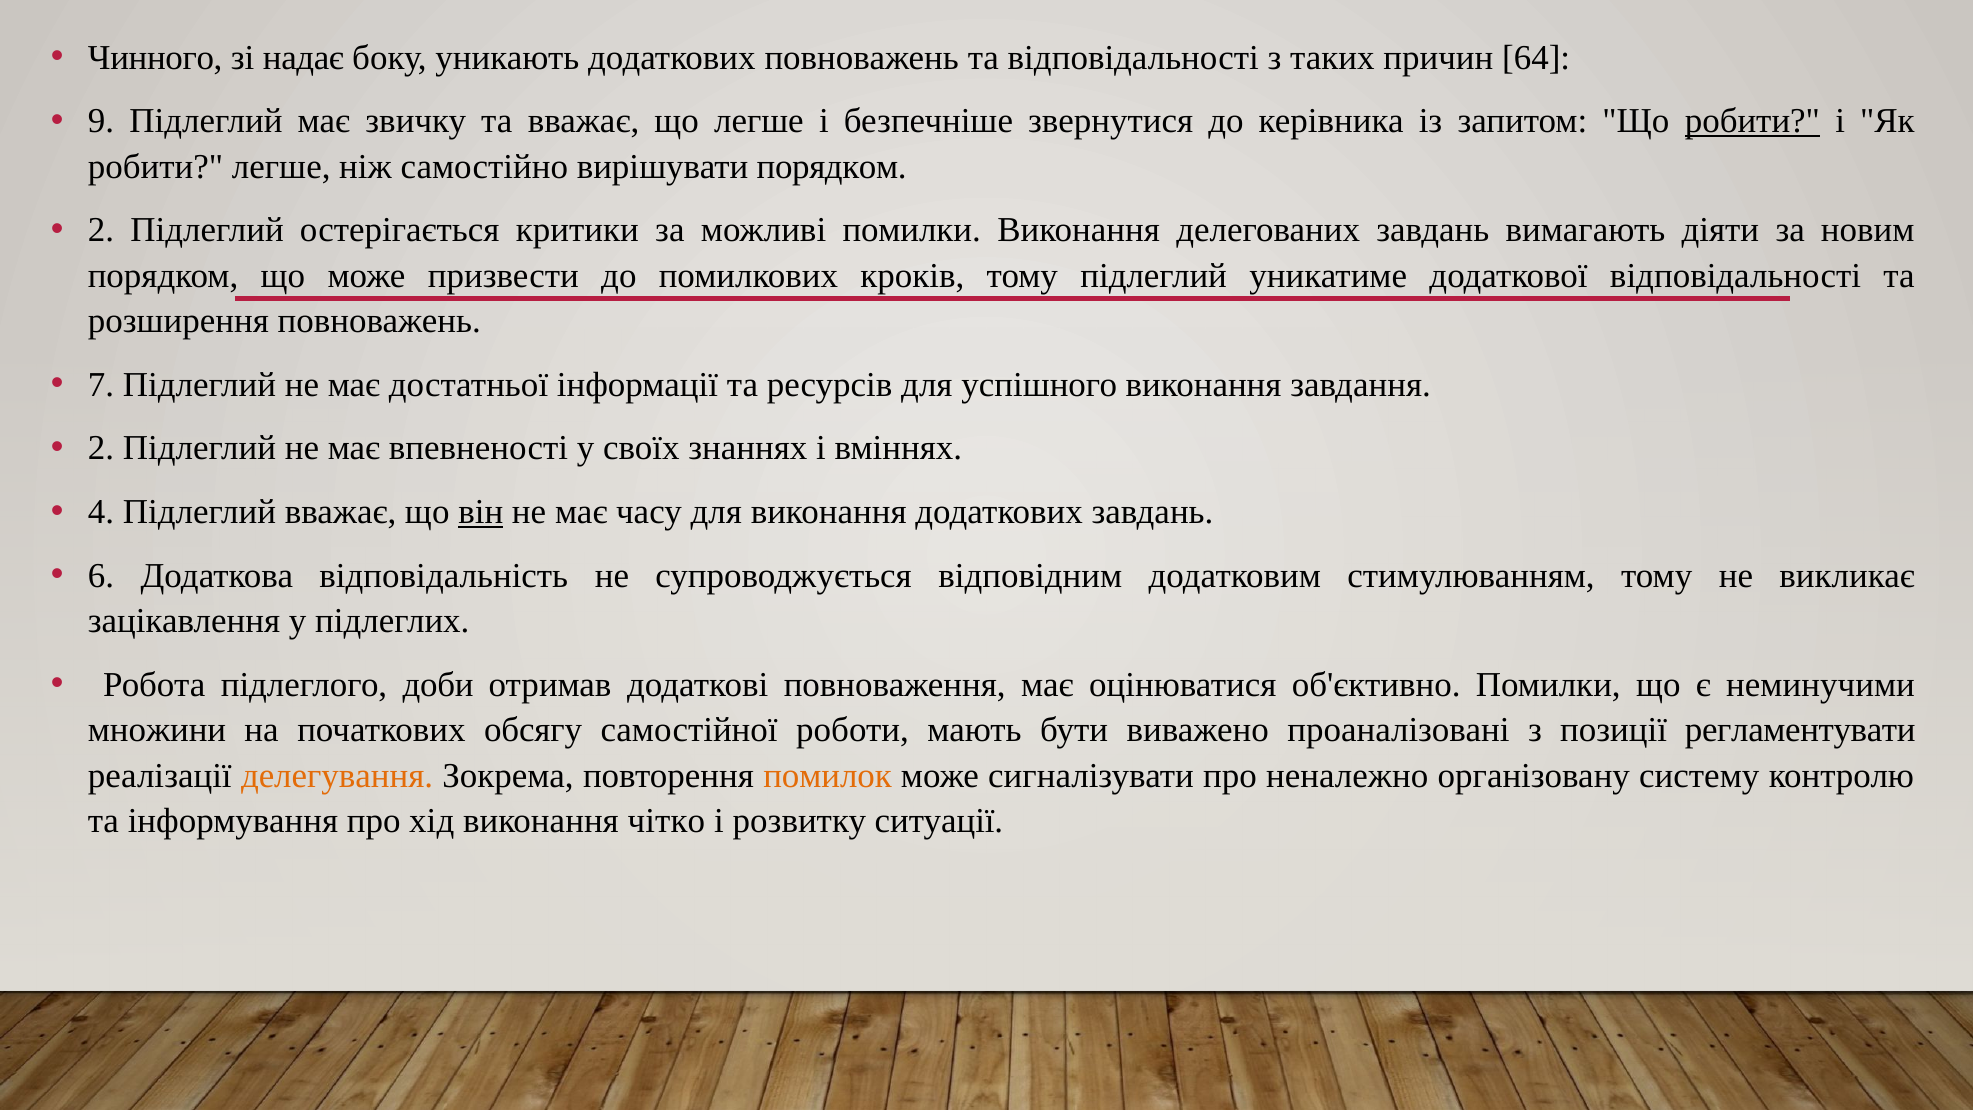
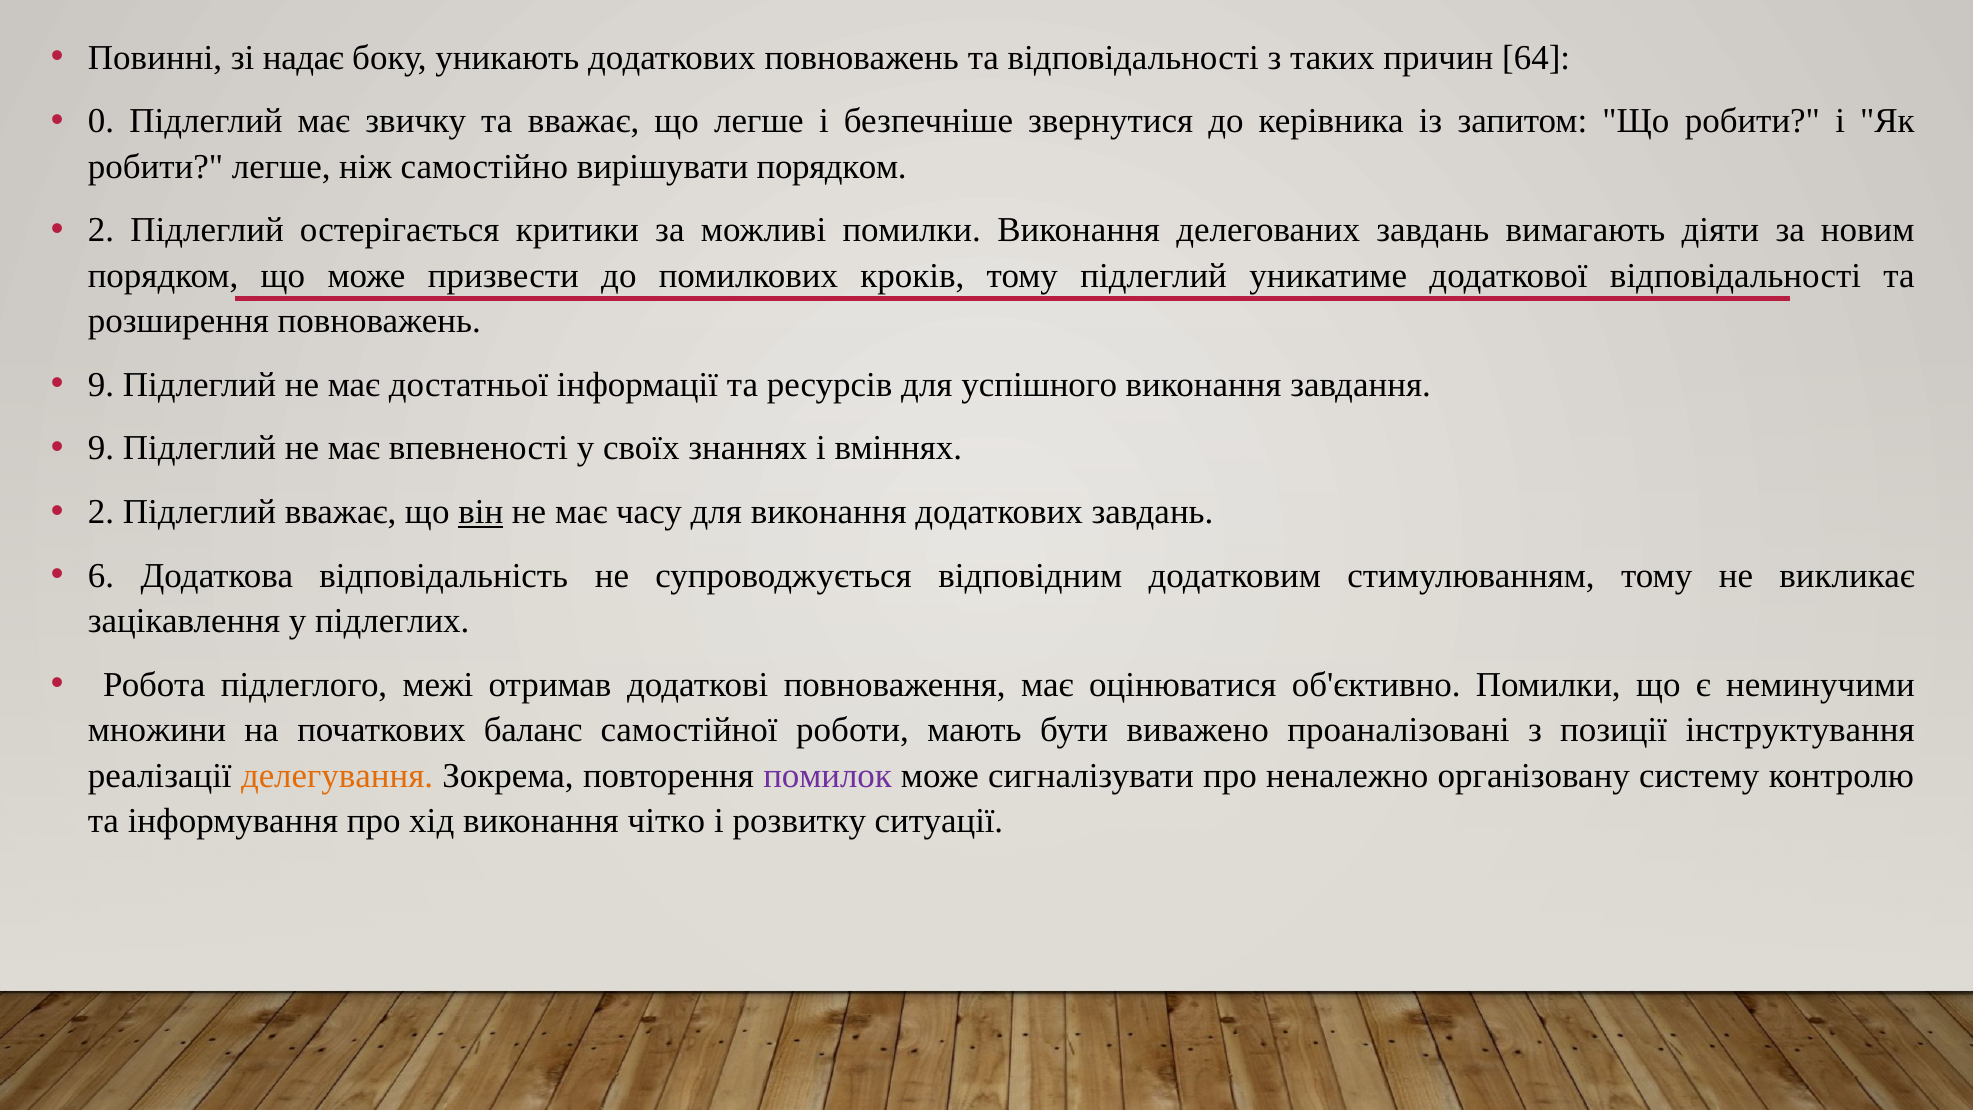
Чинного: Чинного -> Повинні
9: 9 -> 0
робити at (1752, 121) underline: present -> none
7 at (101, 385): 7 -> 9
2 at (101, 448): 2 -> 9
4 at (101, 512): 4 -> 2
доби: доби -> межі
обсягу: обсягу -> баланс
регламентувати: регламентувати -> інструктування
помилок colour: orange -> purple
